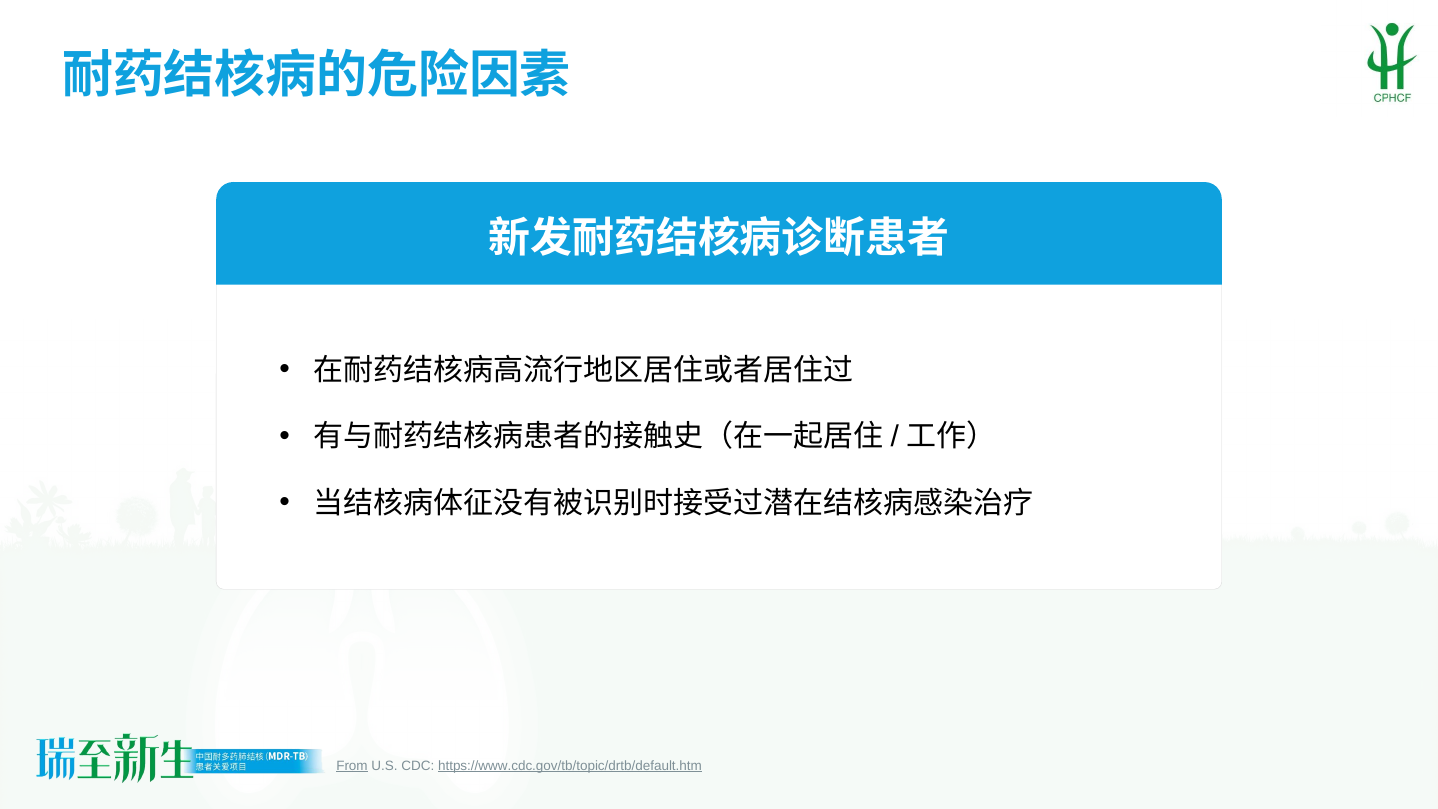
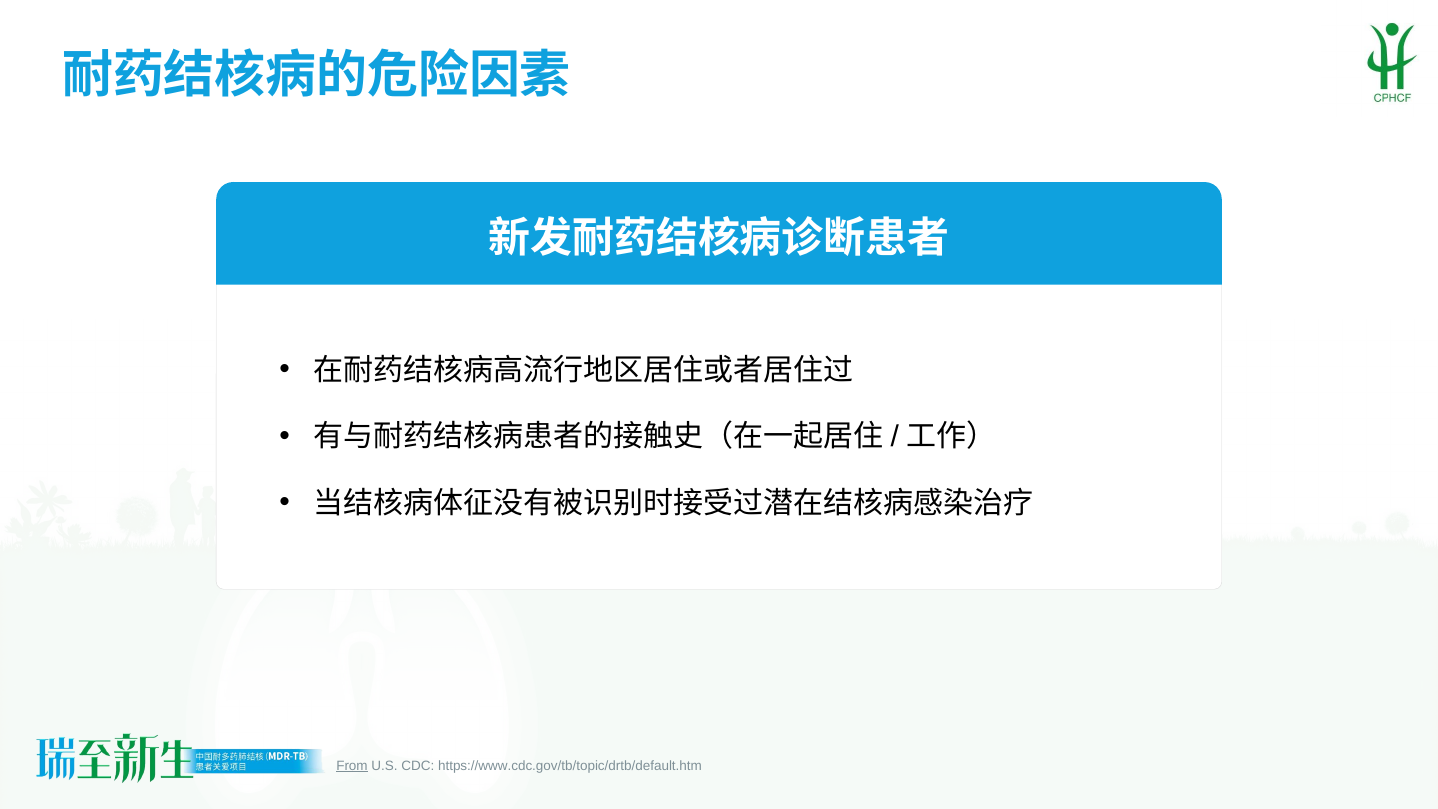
https://www.cdc.gov/tb/topic/drtb/default.htm underline: present -> none
